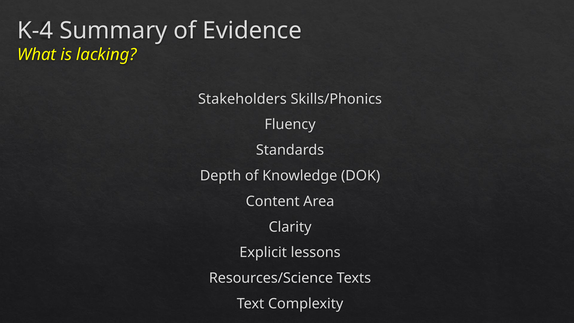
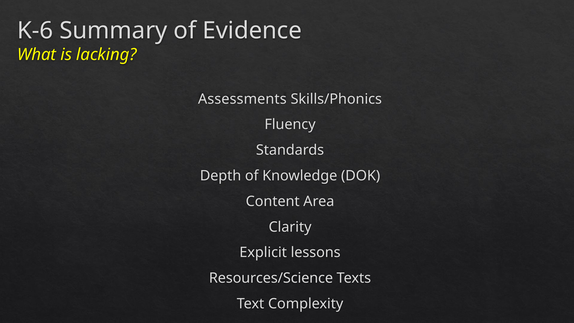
K-4: K-4 -> K-6
Stakeholders: Stakeholders -> Assessments
